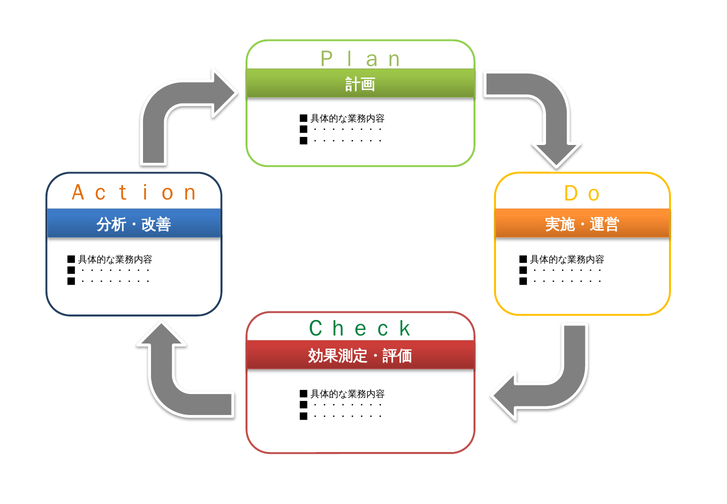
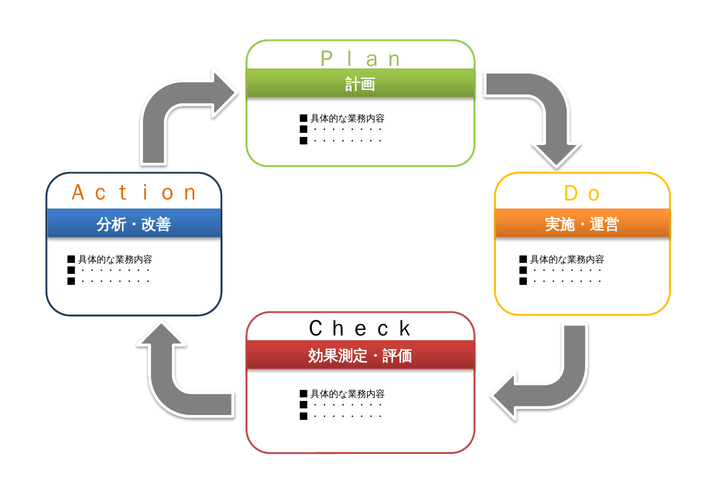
Ｃｈｅｃｋ colour: green -> black
